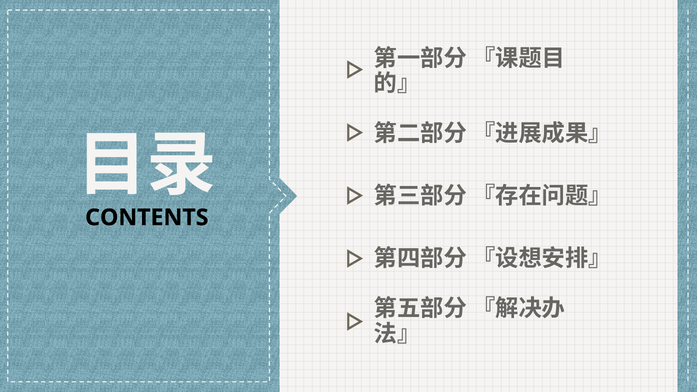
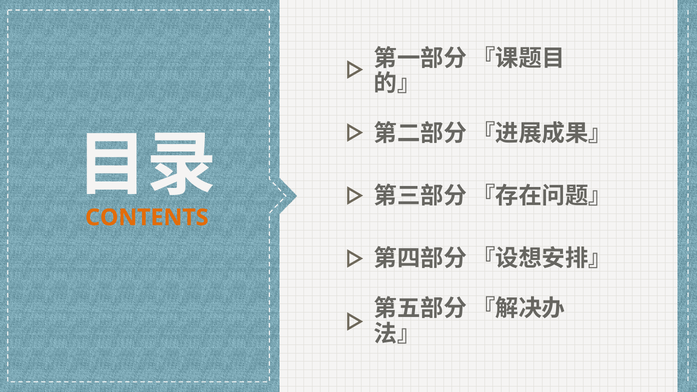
CONTENTS colour: black -> orange
